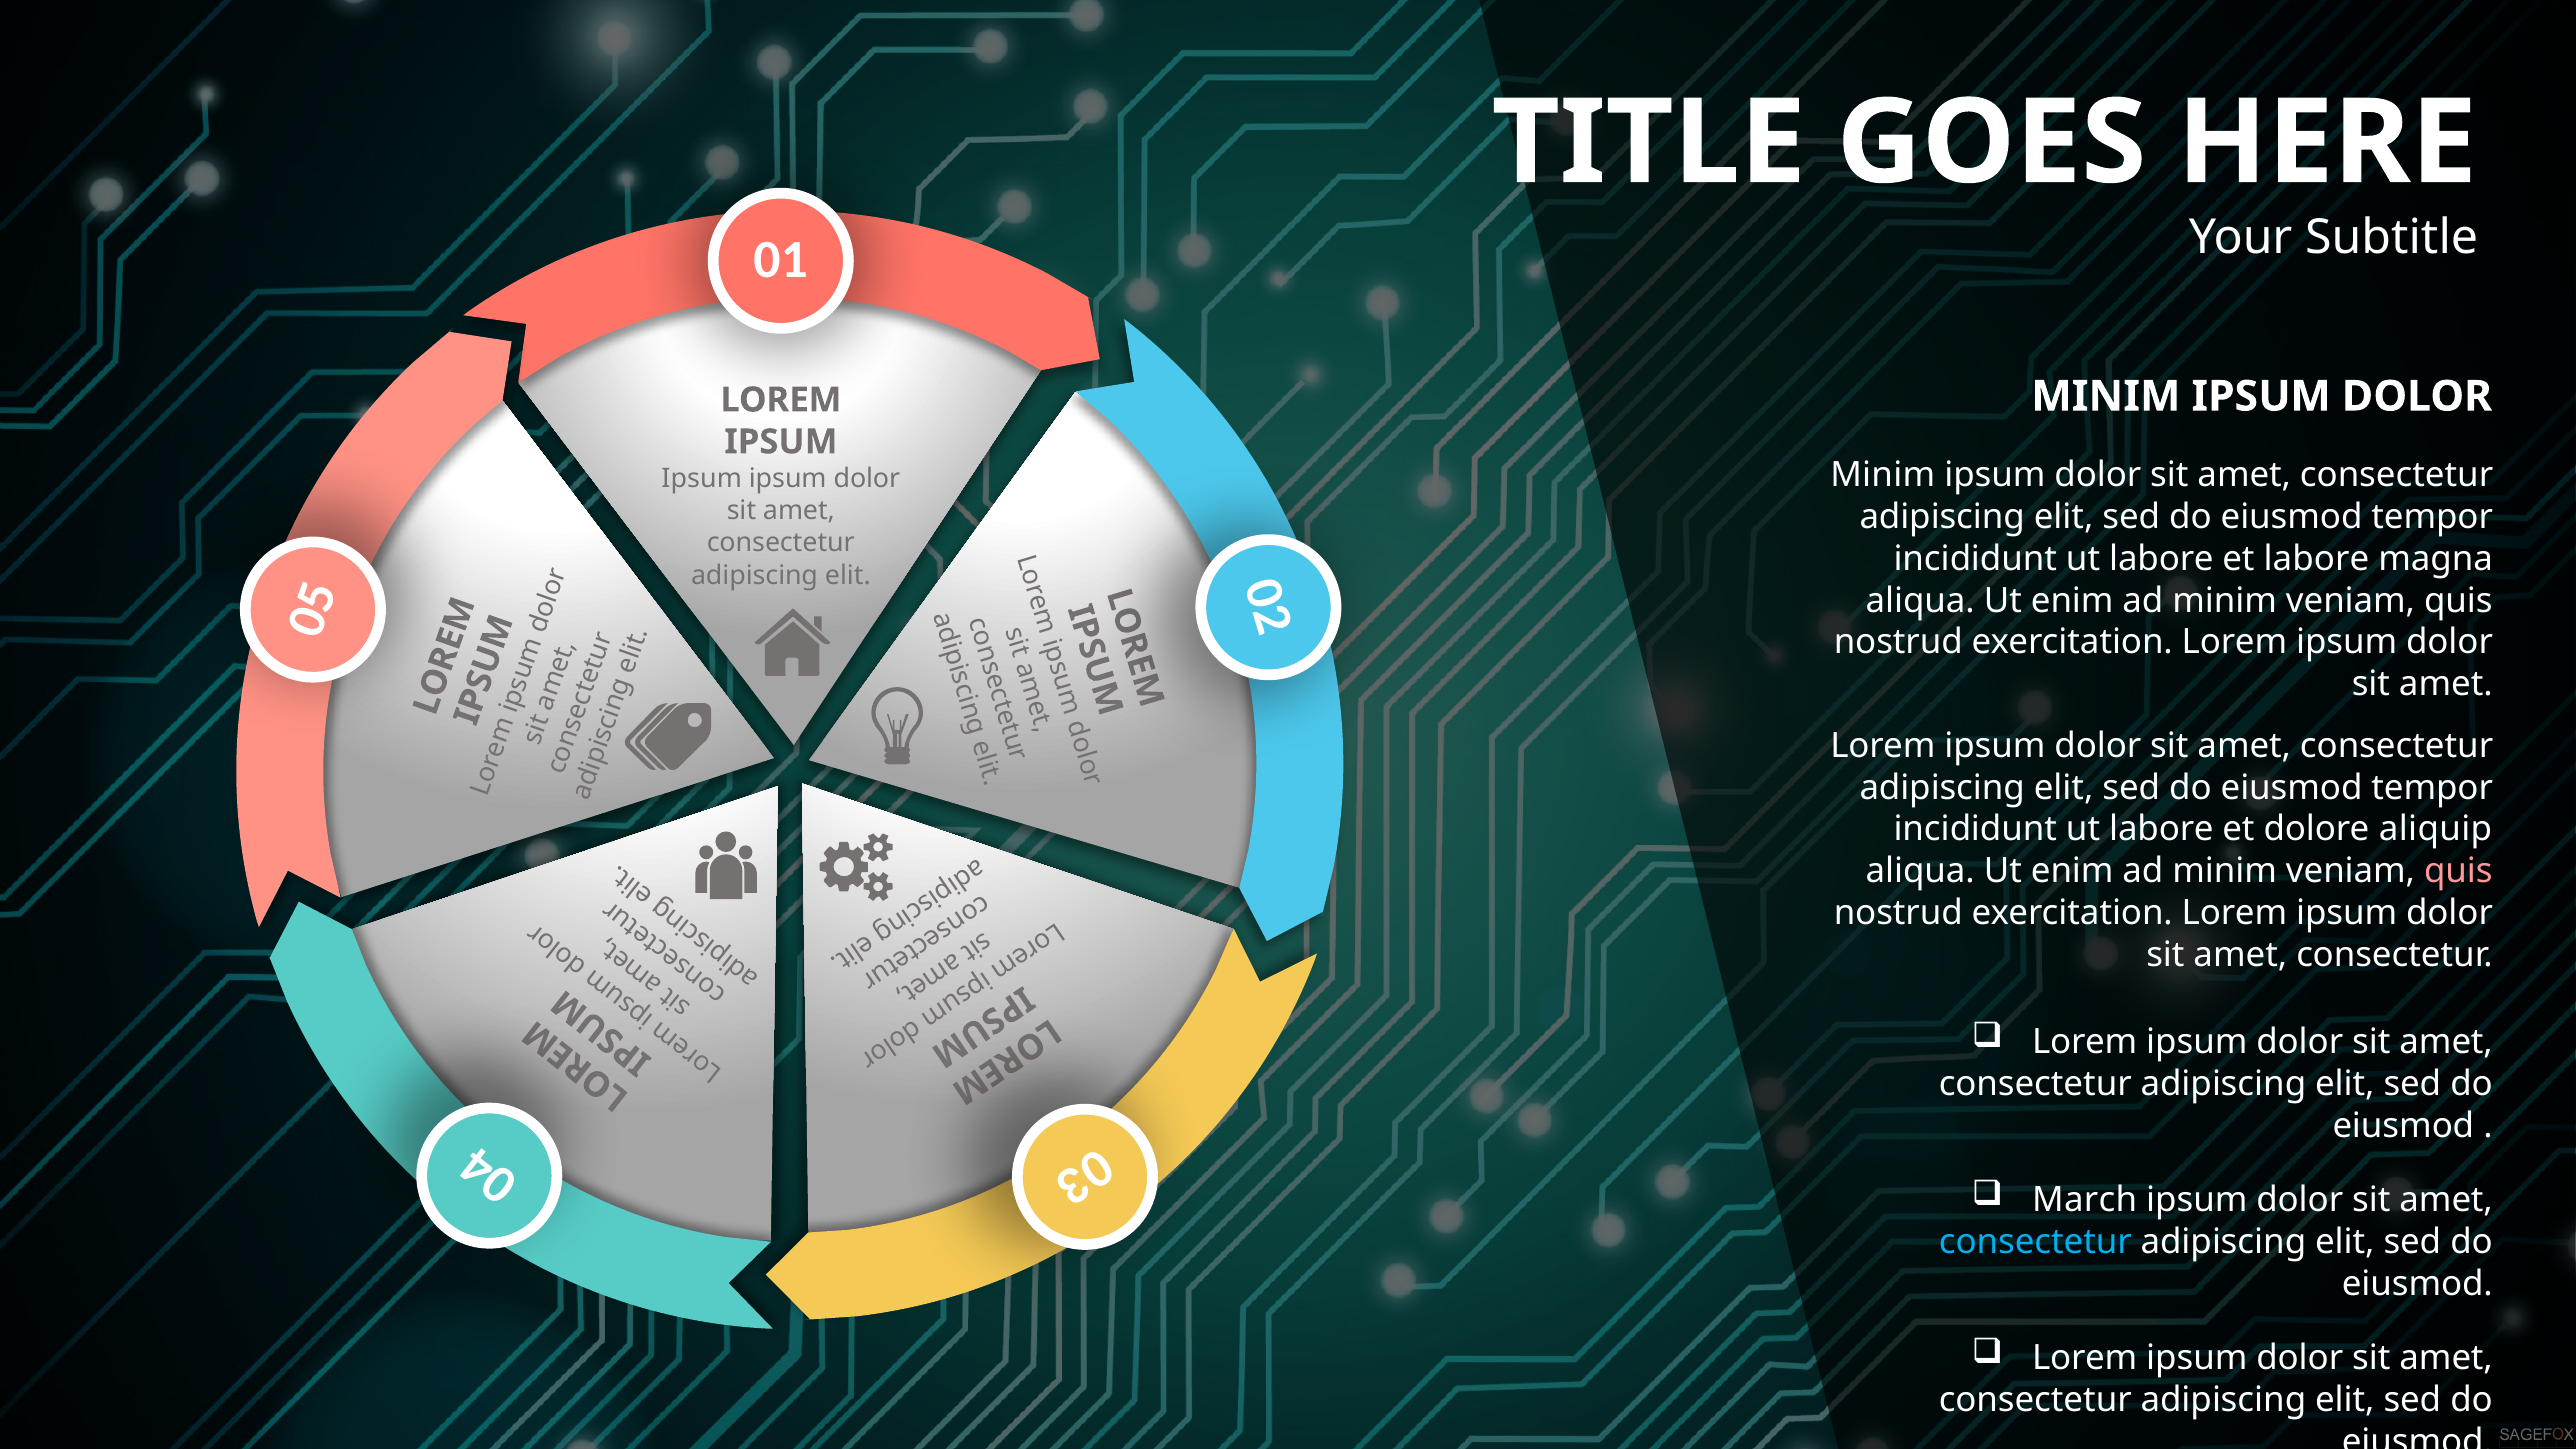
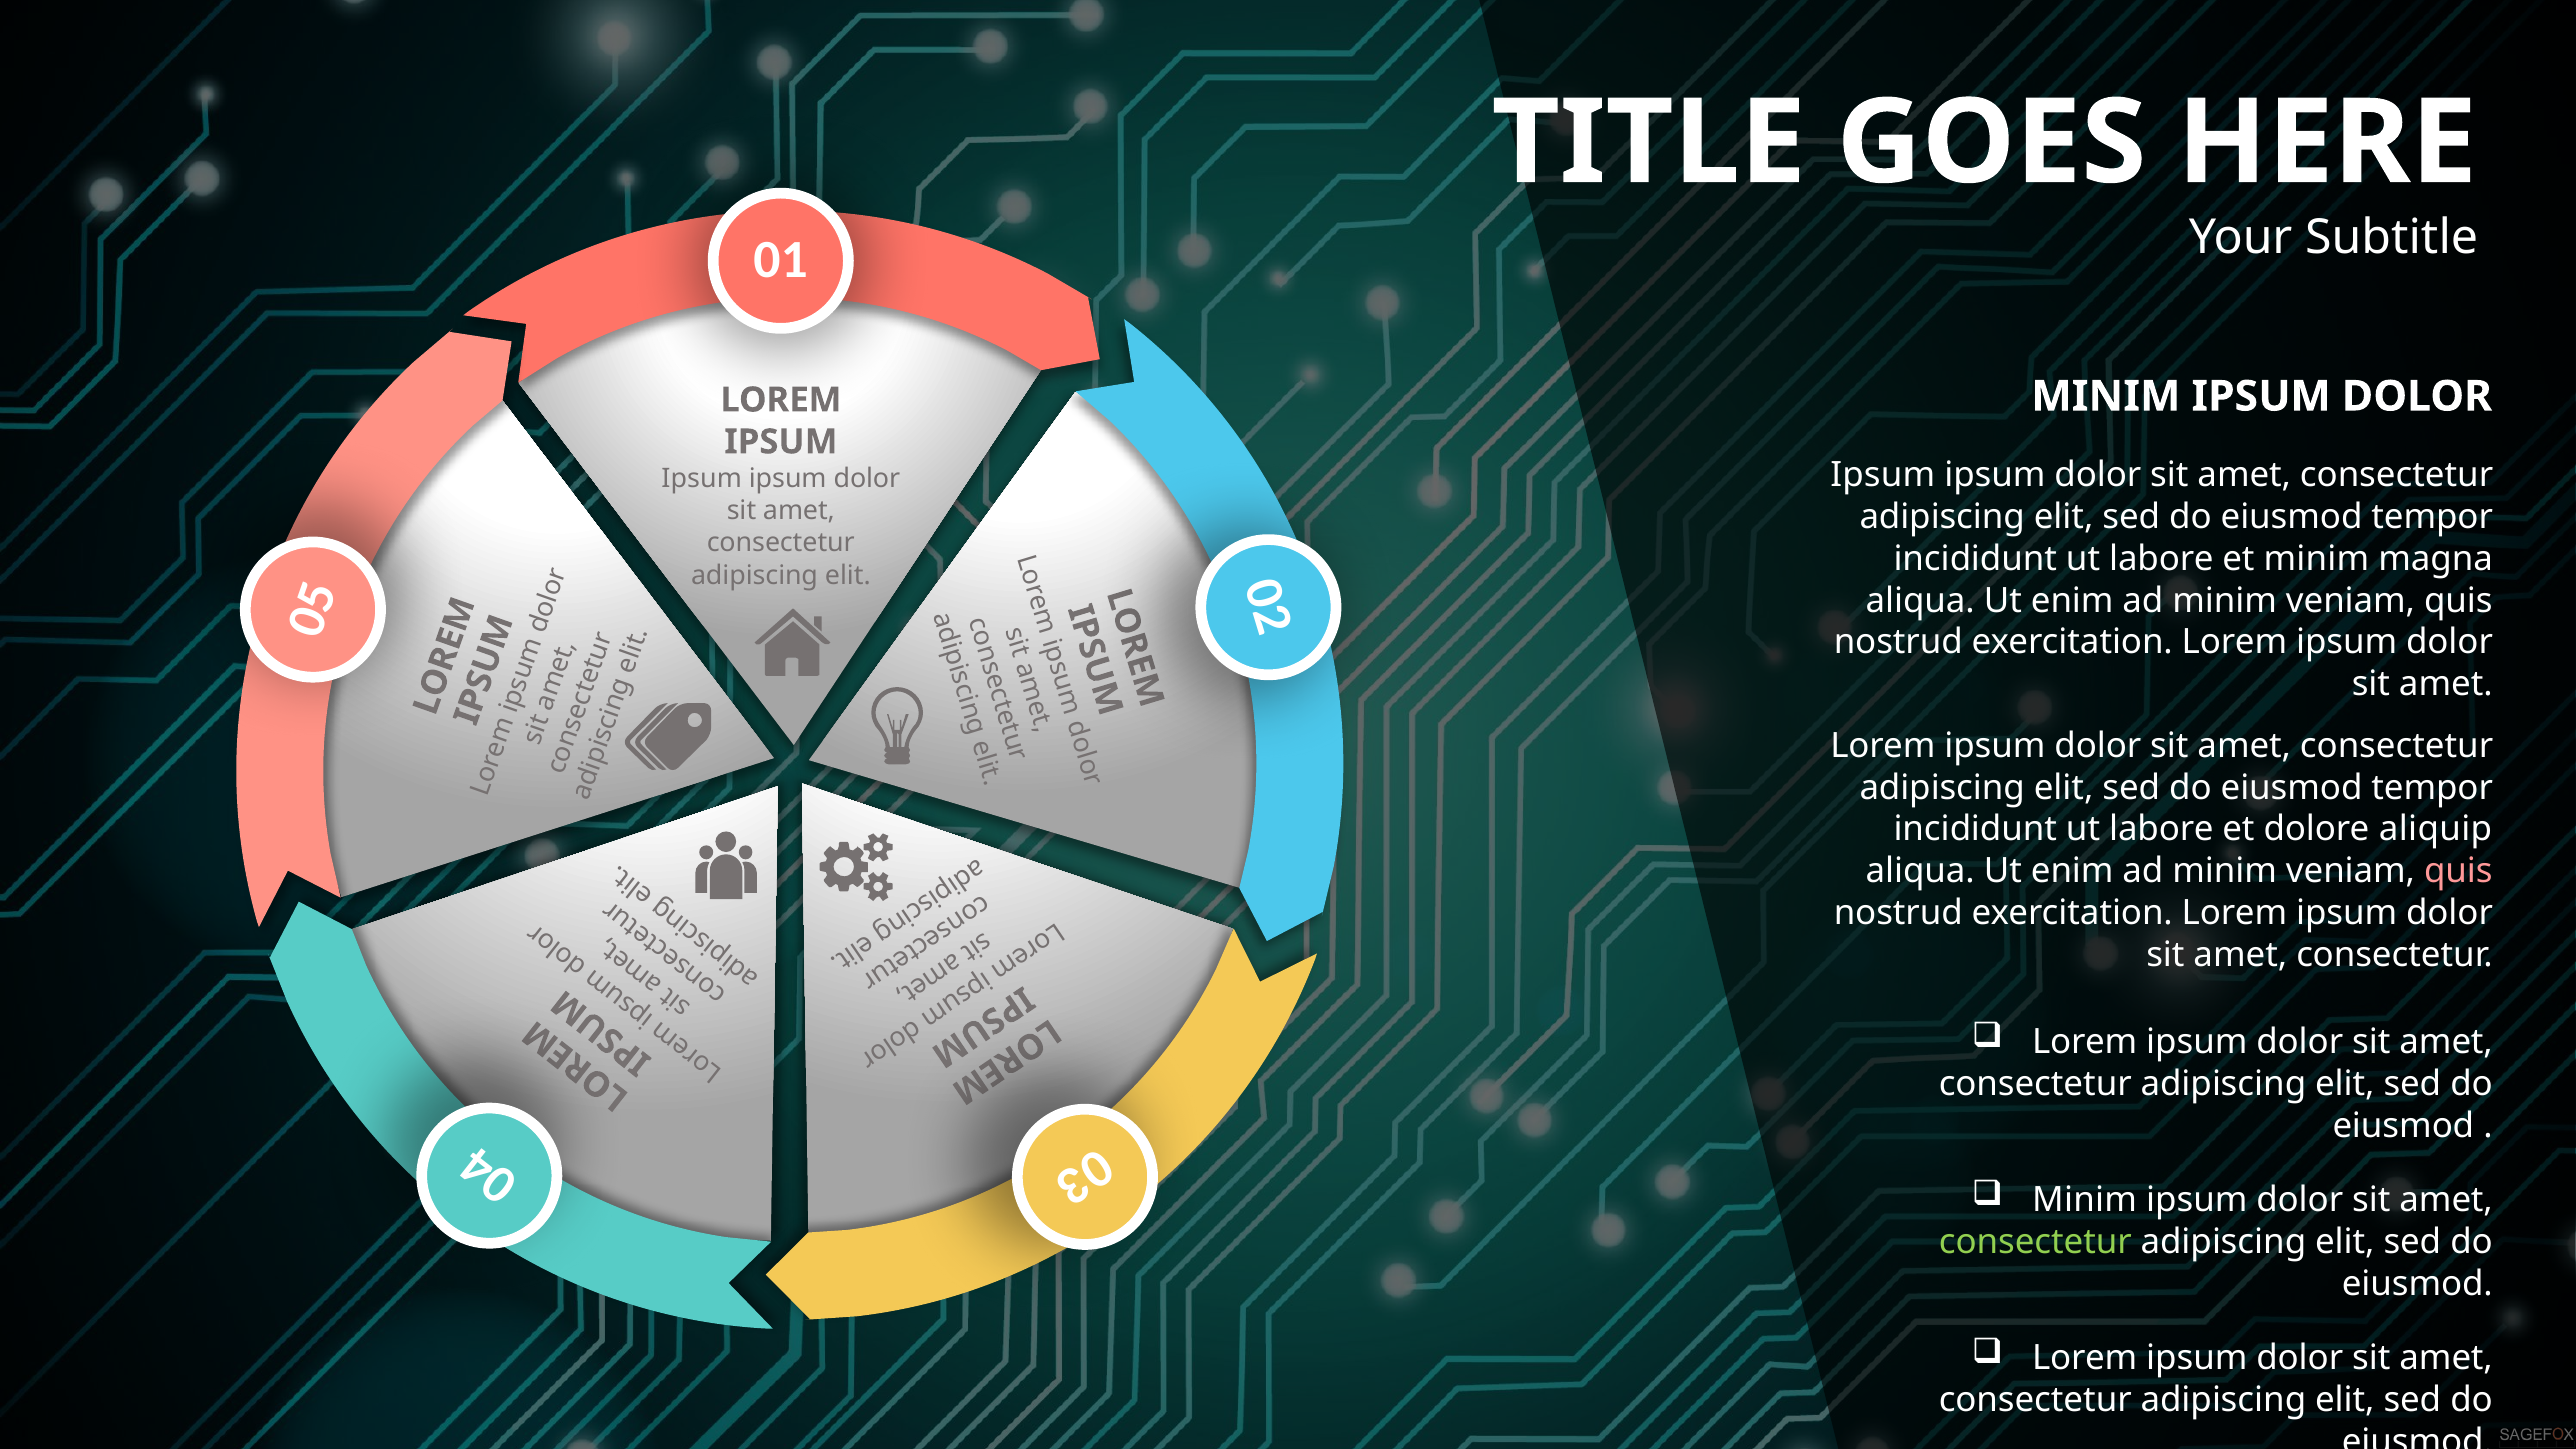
Minim at (1883, 475): Minim -> Ipsum
et labore: labore -> minim
March at (2085, 1200): March -> Minim
consectetur at (2035, 1242) colour: light blue -> light green
